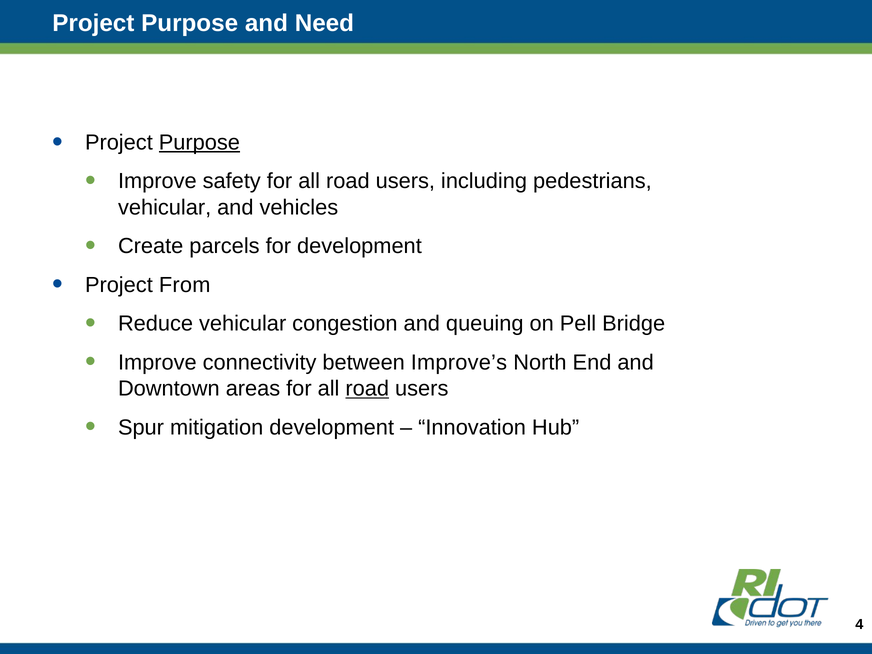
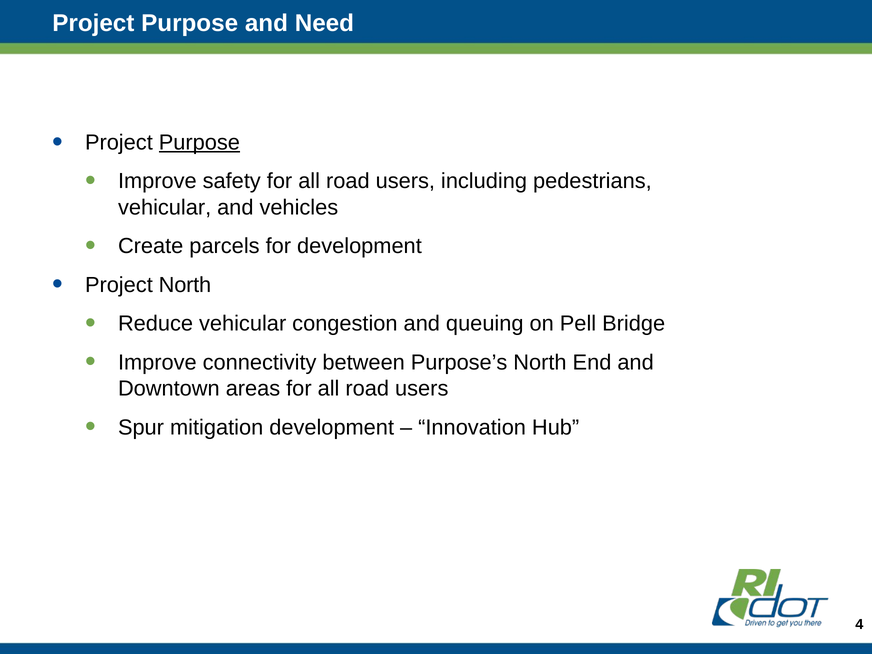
Project From: From -> North
Improve’s: Improve’s -> Purpose’s
road at (367, 389) underline: present -> none
